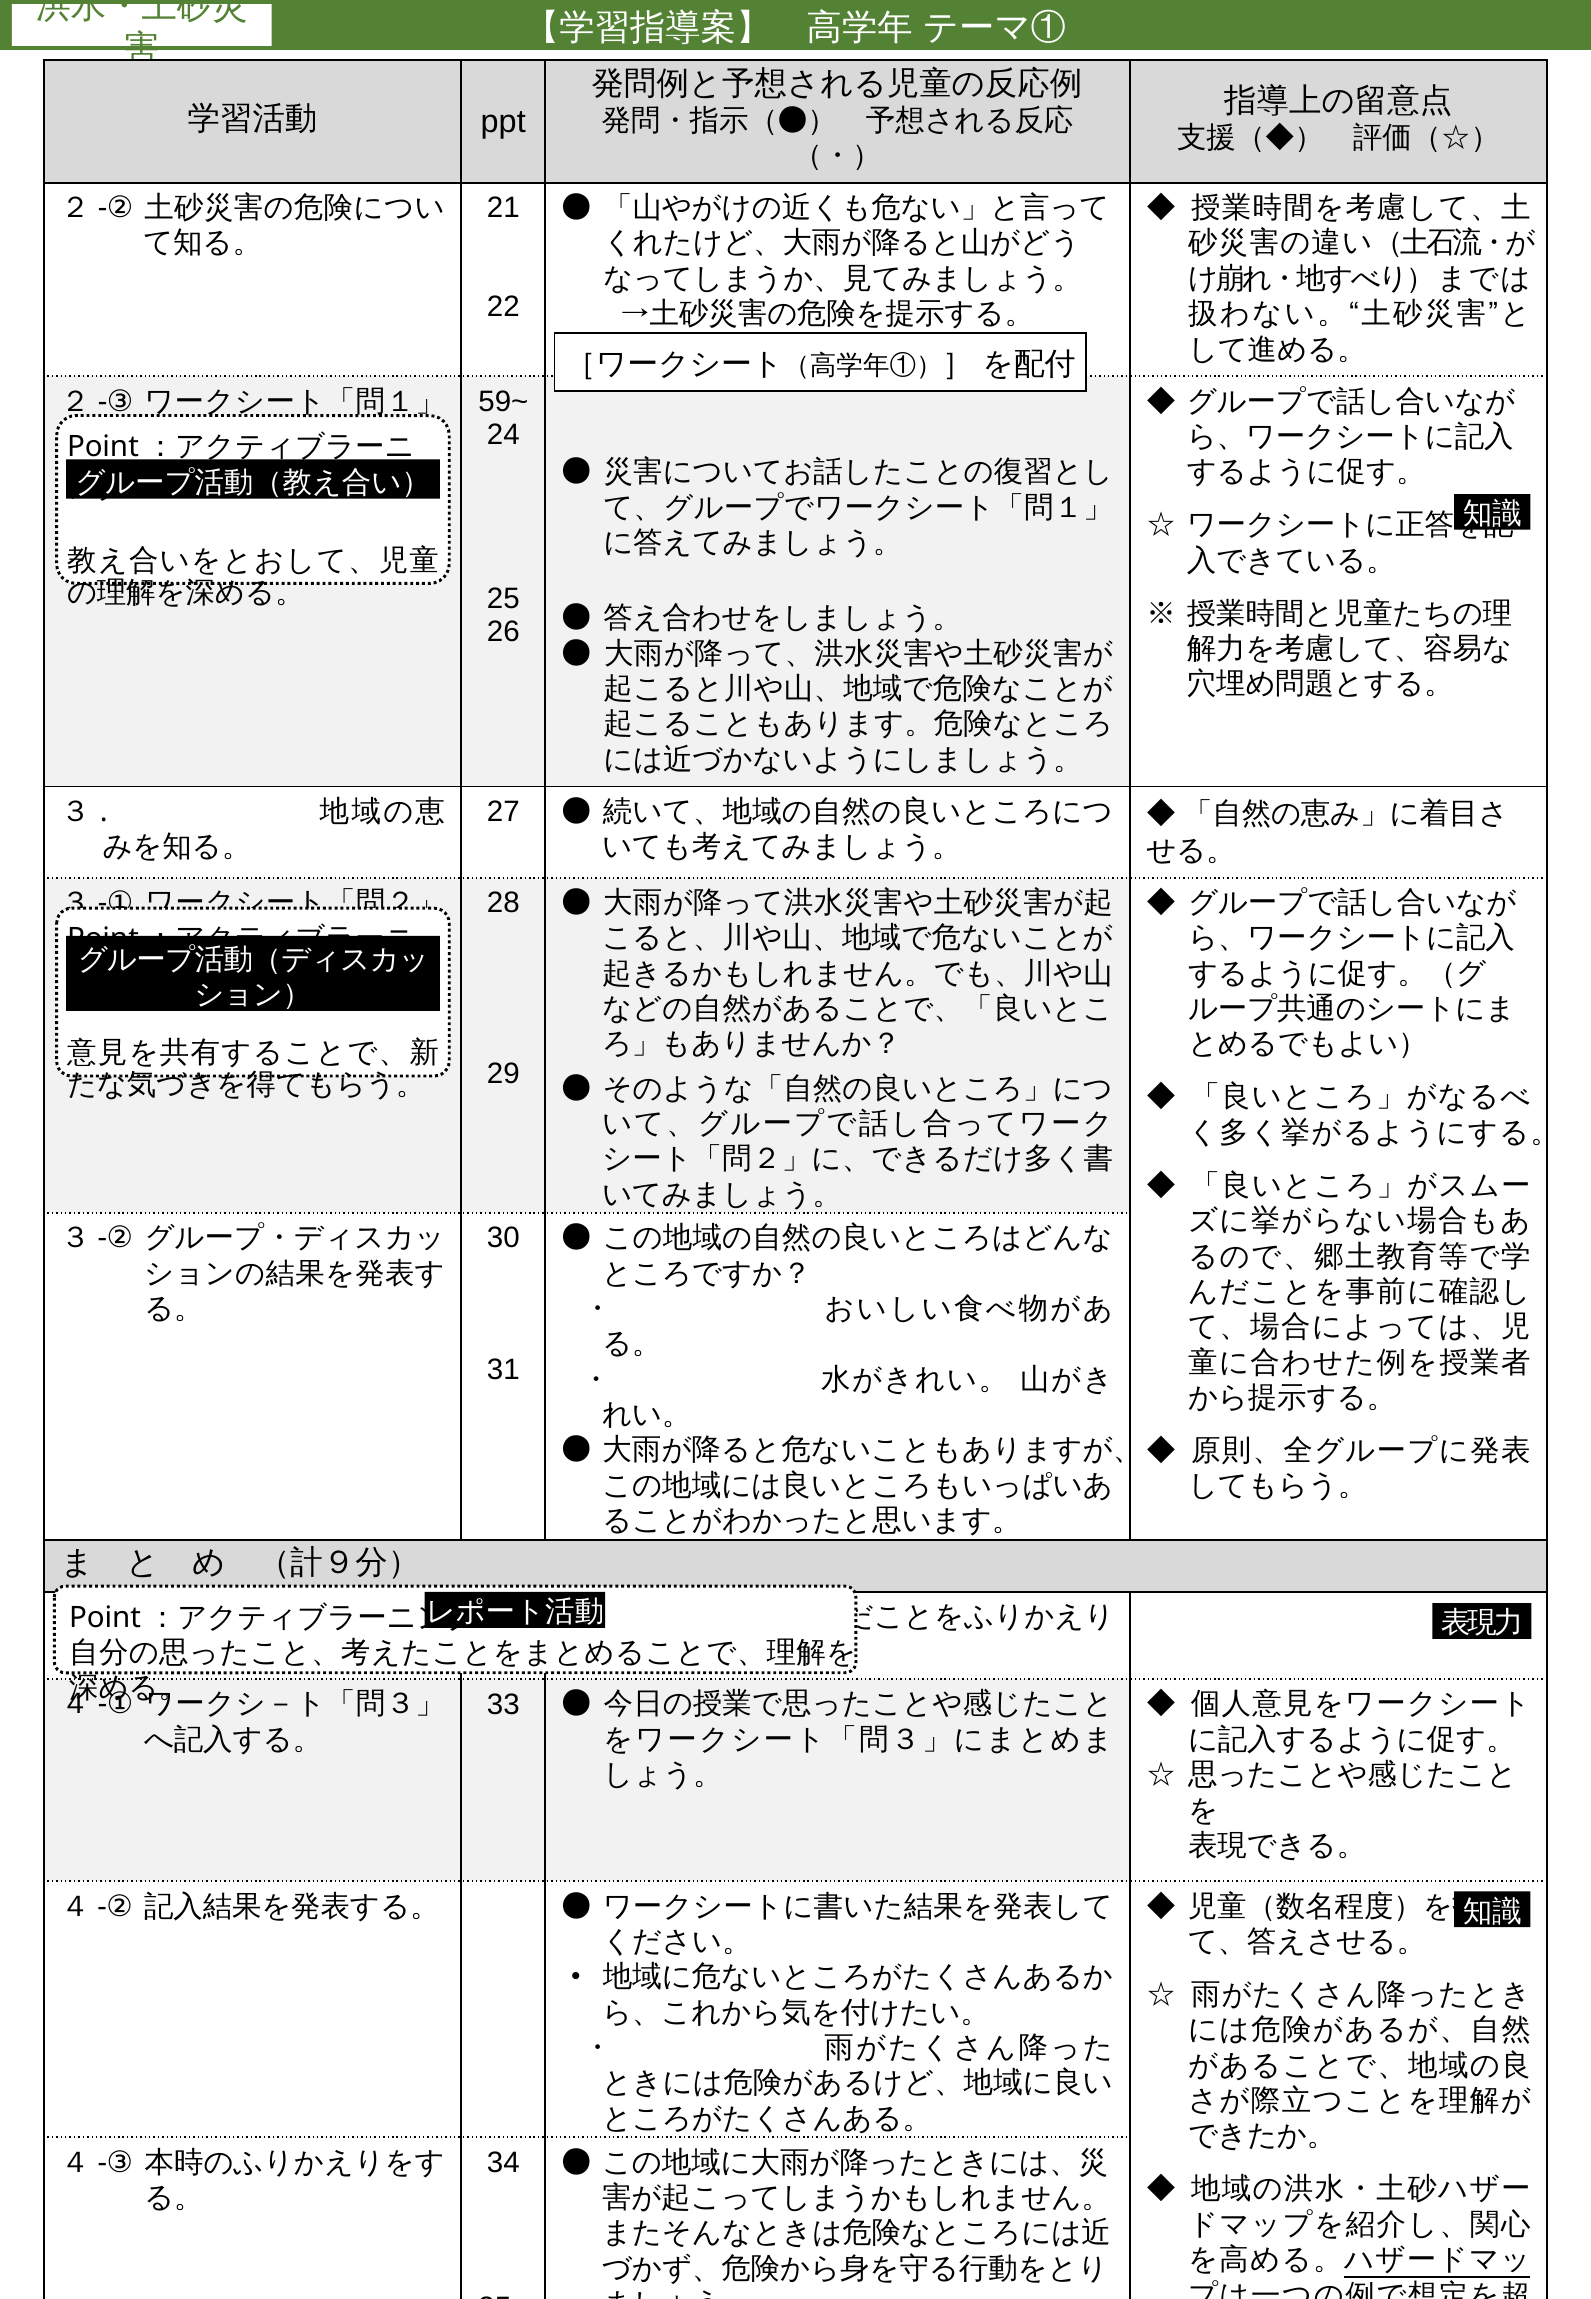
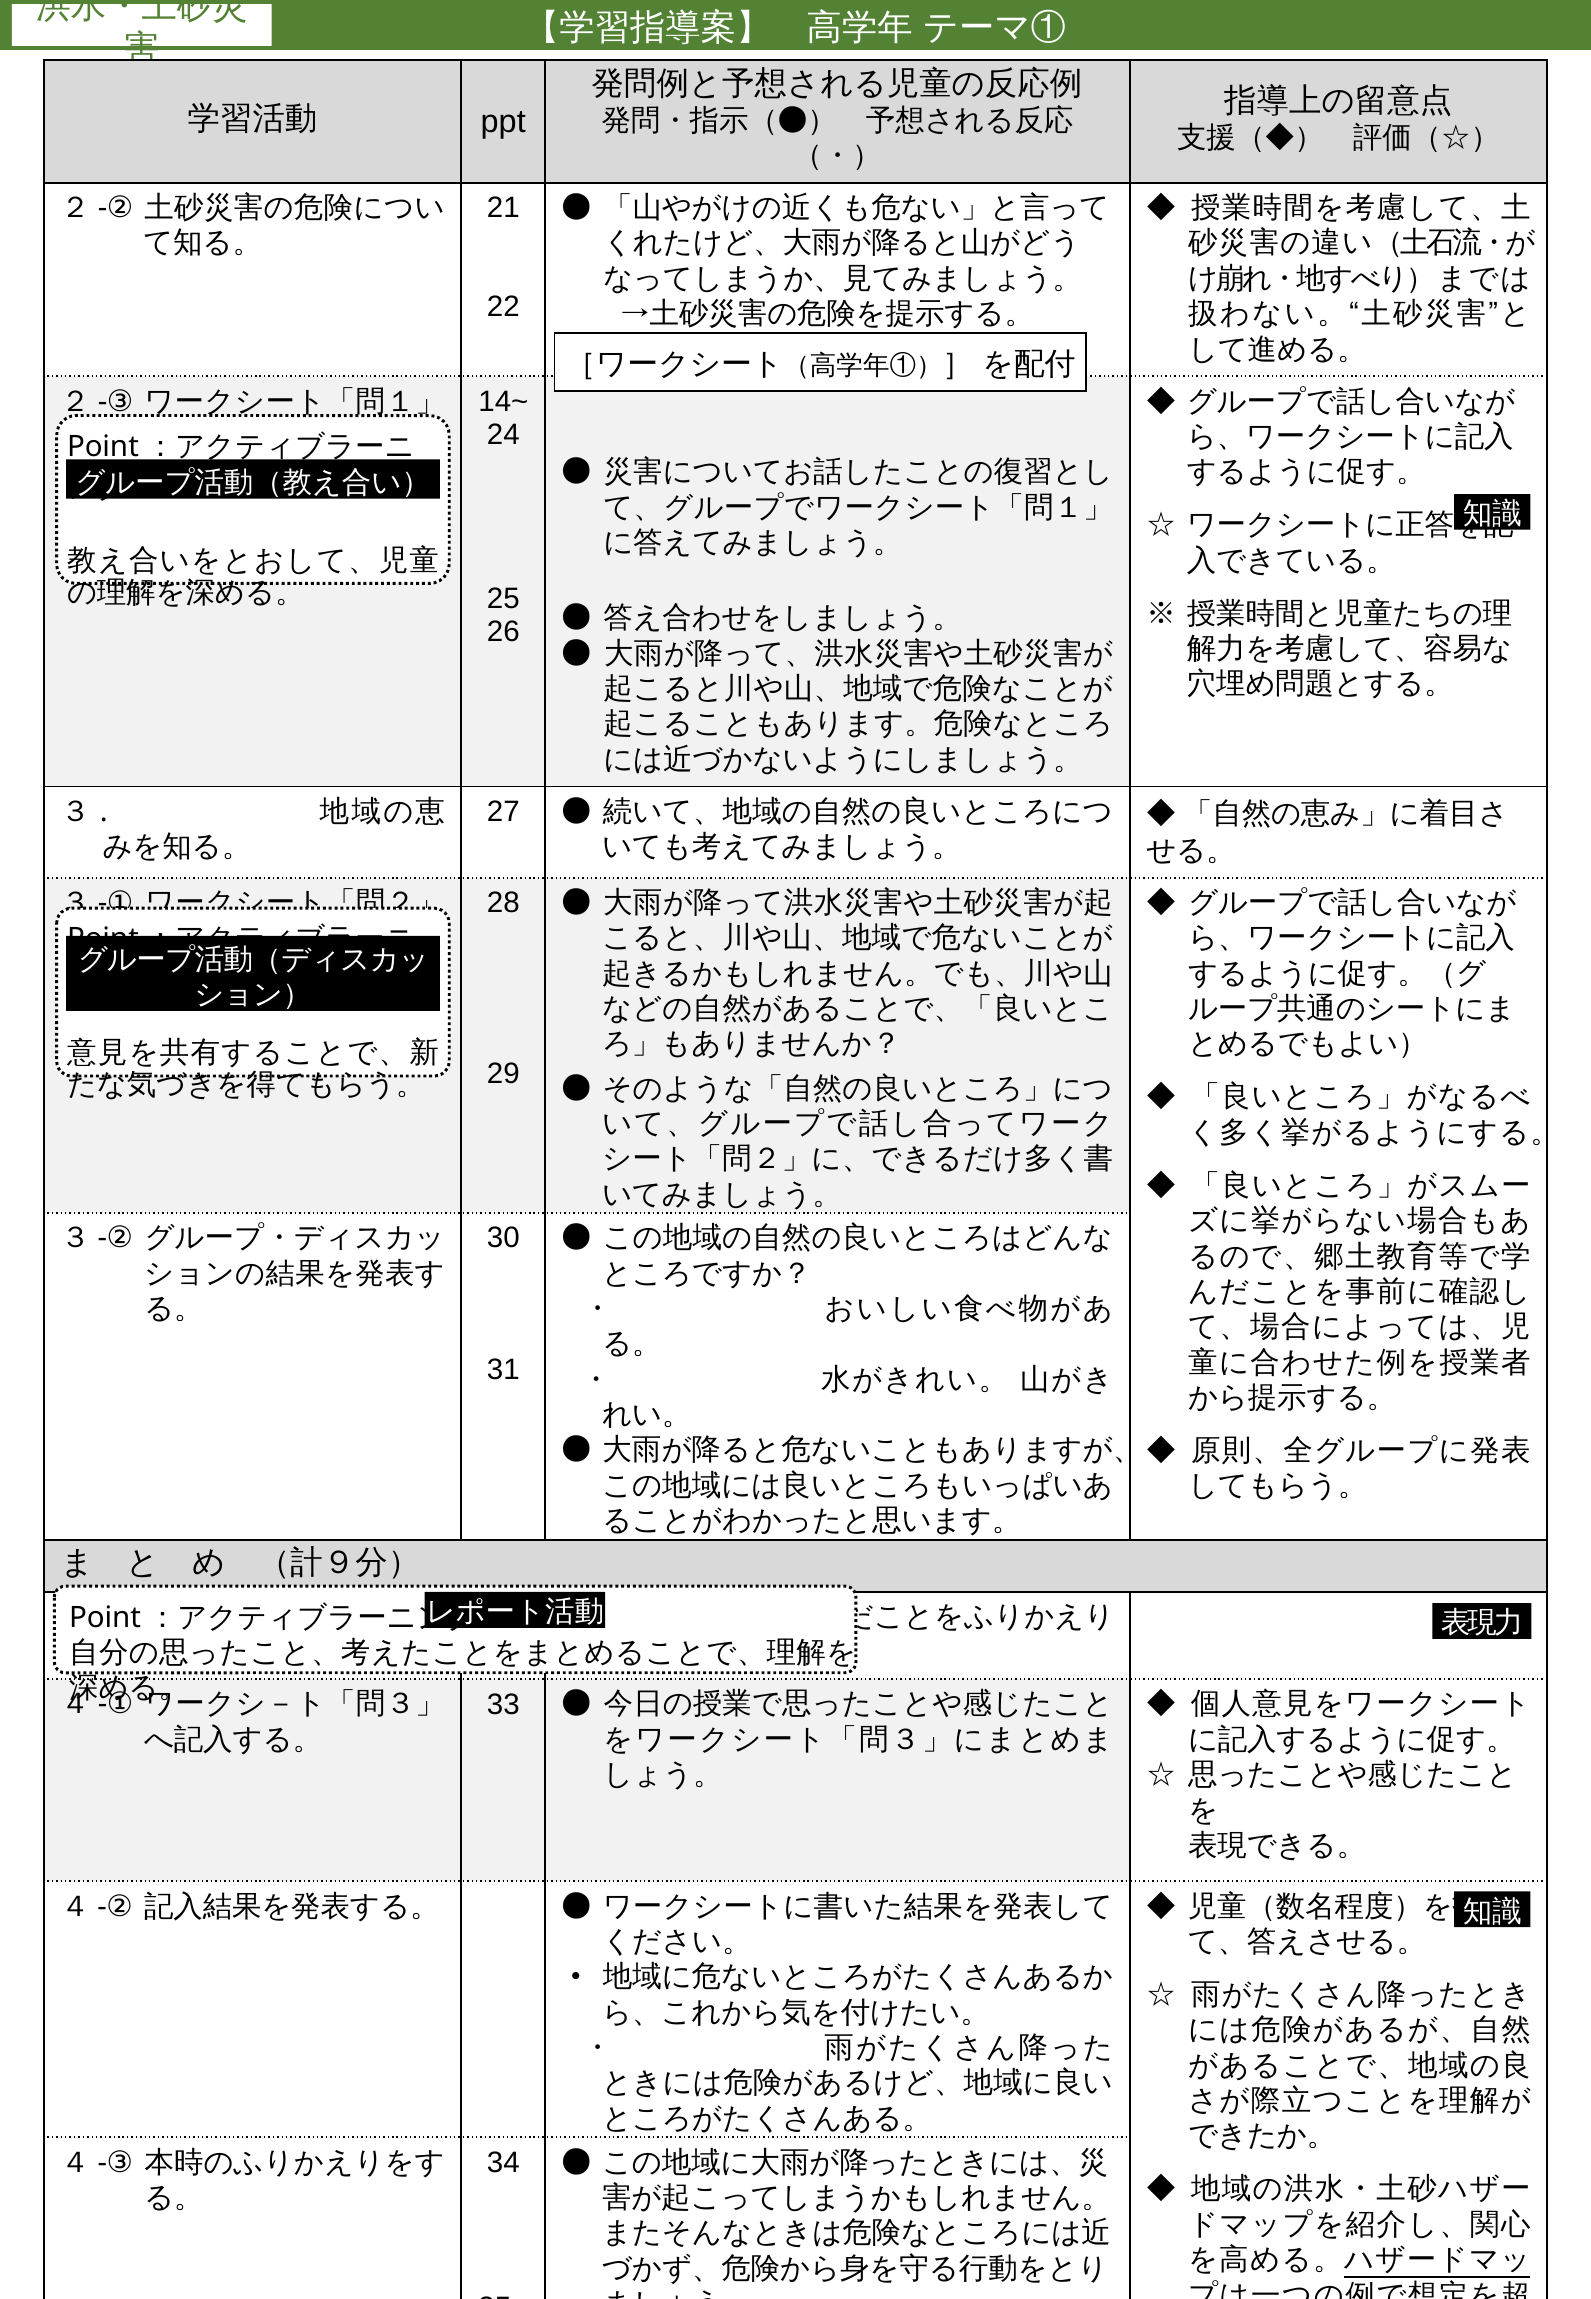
59~: 59~ -> 14~
